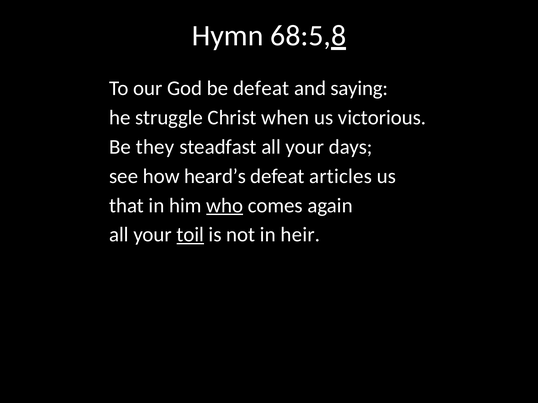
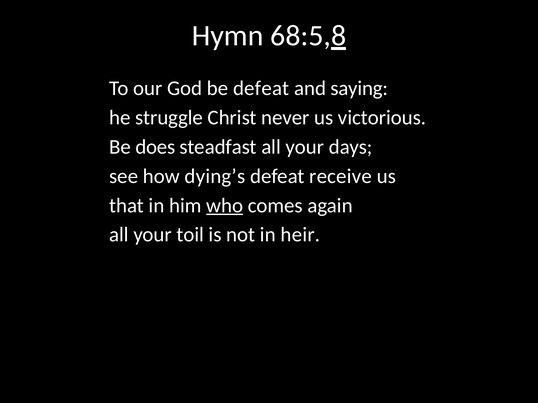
when: when -> never
they: they -> does
heard’s: heard’s -> dying’s
articles: articles -> receive
toil underline: present -> none
